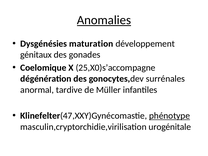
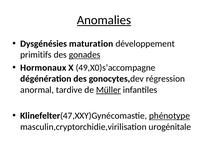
génitaux: génitaux -> primitifs
gonades underline: none -> present
Coelomique: Coelomique -> Hormonaux
25,X0)s’accompagne: 25,X0)s’accompagne -> 49,X0)s’accompagne
surrénales: surrénales -> régression
Müller underline: none -> present
